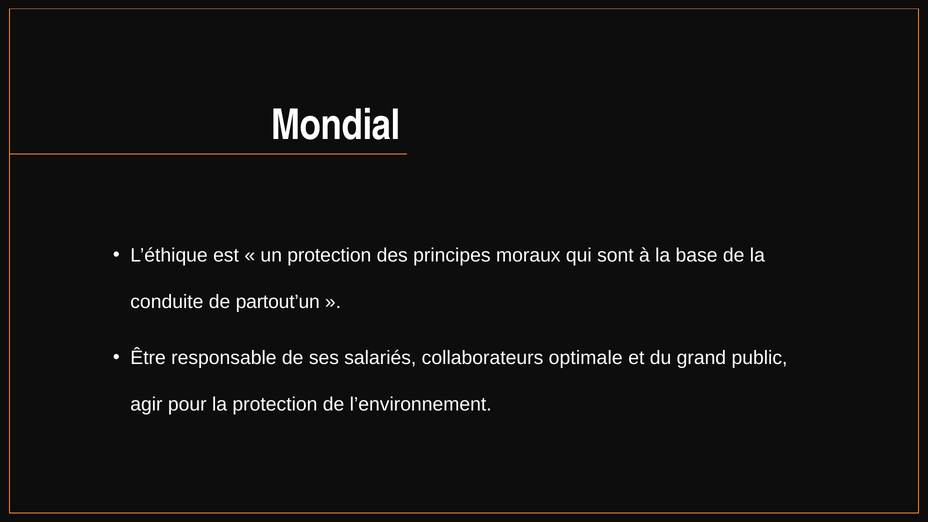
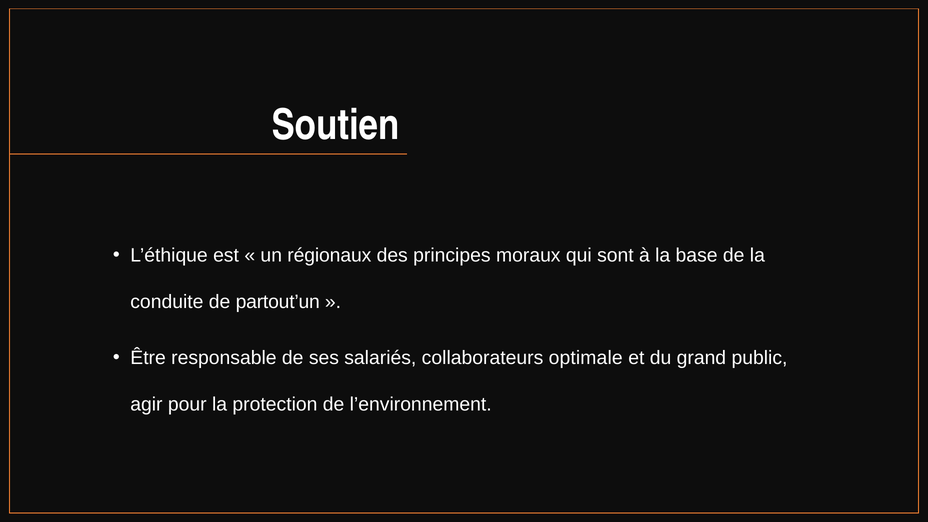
Mondial: Mondial -> Soutien
un protection: protection -> régionaux
